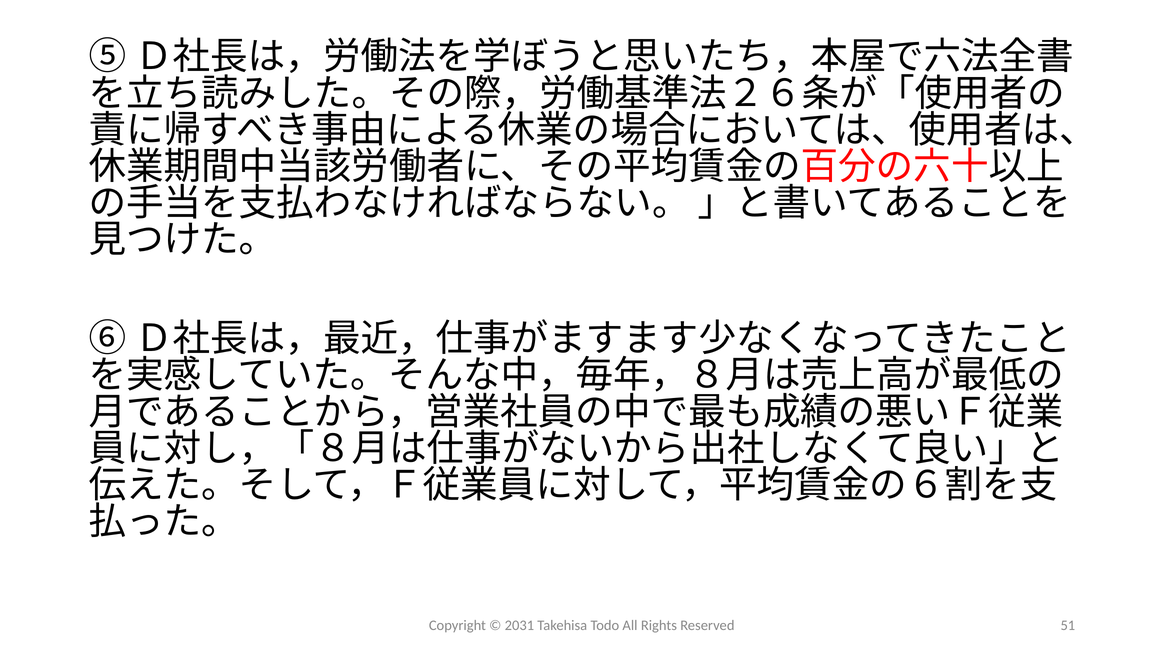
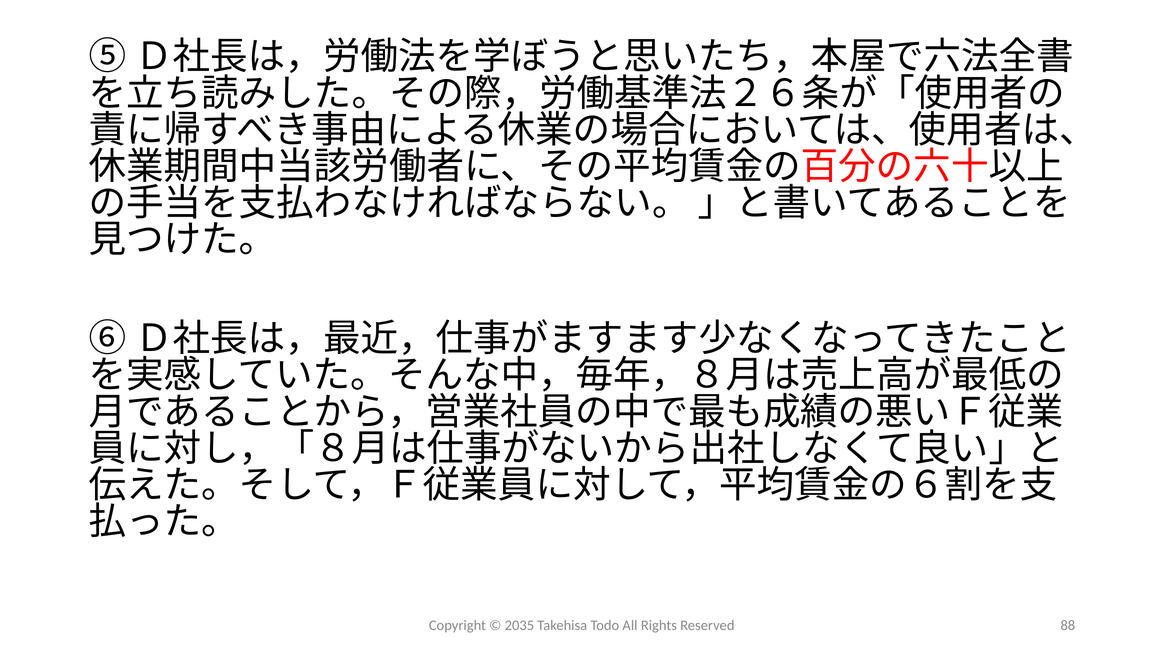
2031: 2031 -> 2035
51: 51 -> 88
